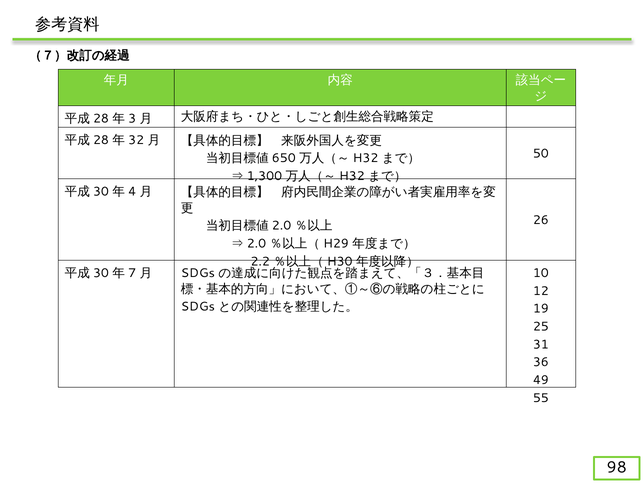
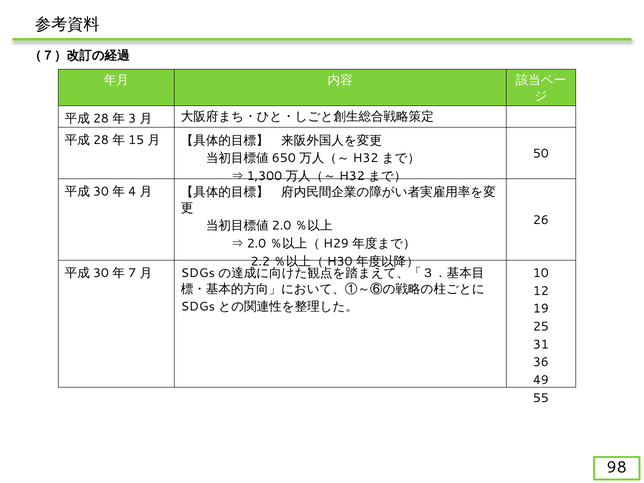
32: 32 -> 15
